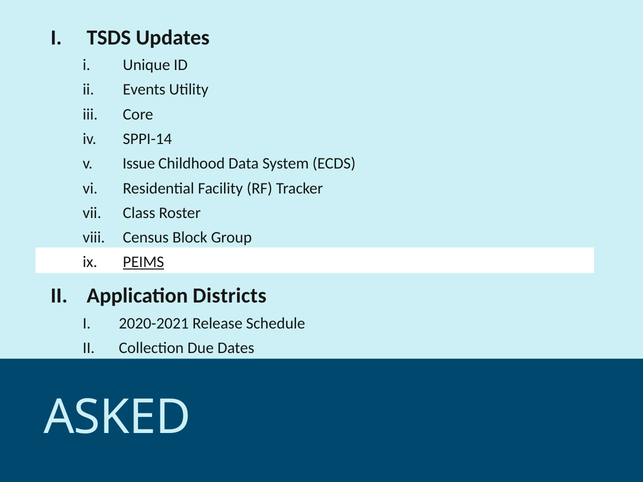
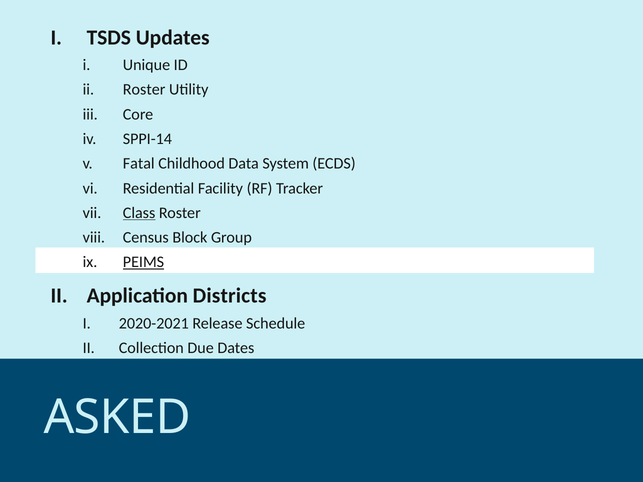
Events at (144, 90): Events -> Roster
Issue: Issue -> Fatal
Class underline: none -> present
